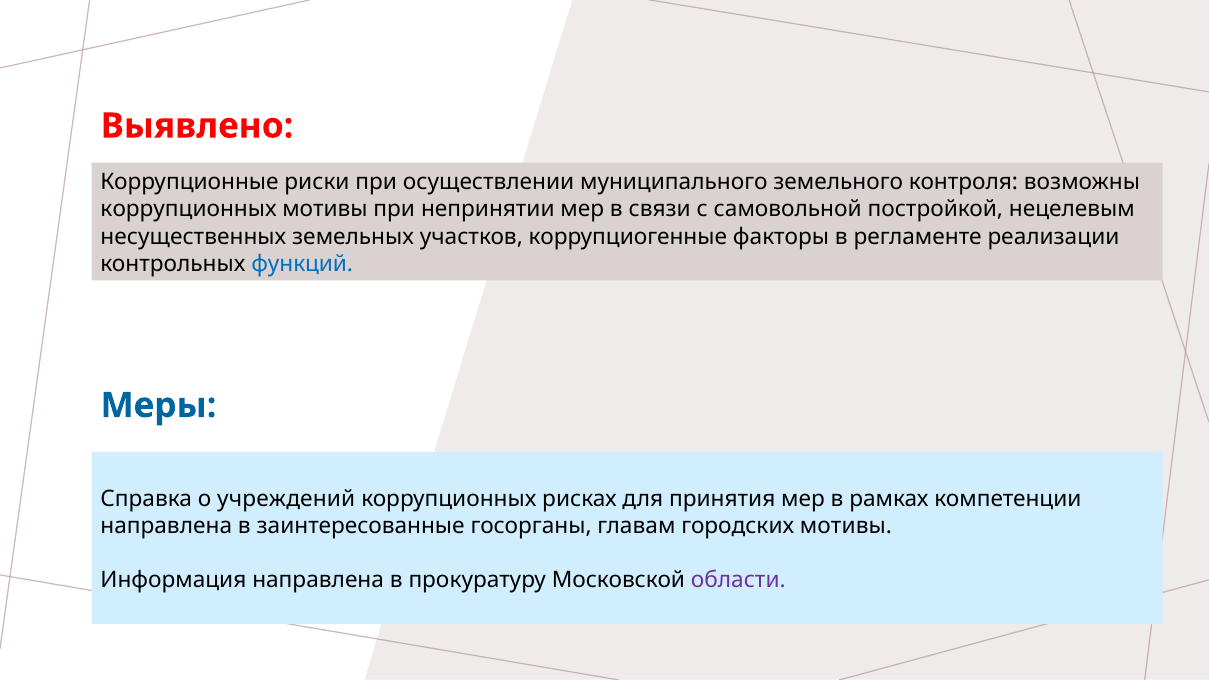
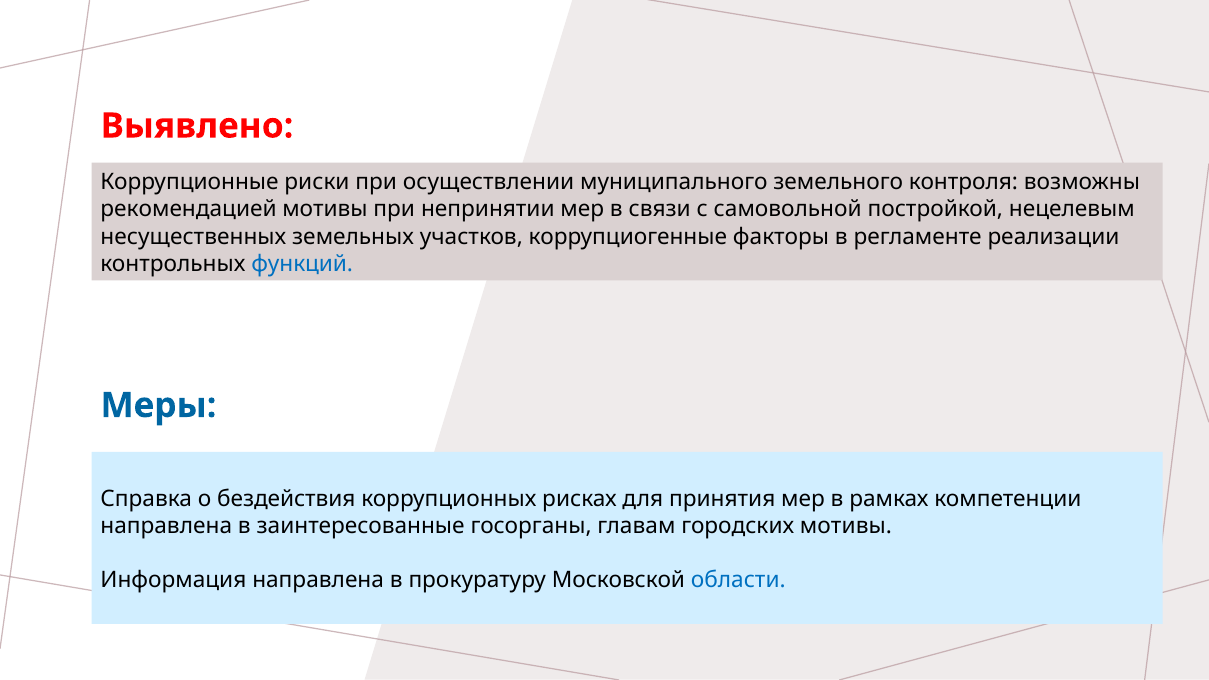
коррупционных at (189, 210): коррупционных -> рекомендацией
учреждений: учреждений -> бездействия
области colour: purple -> blue
